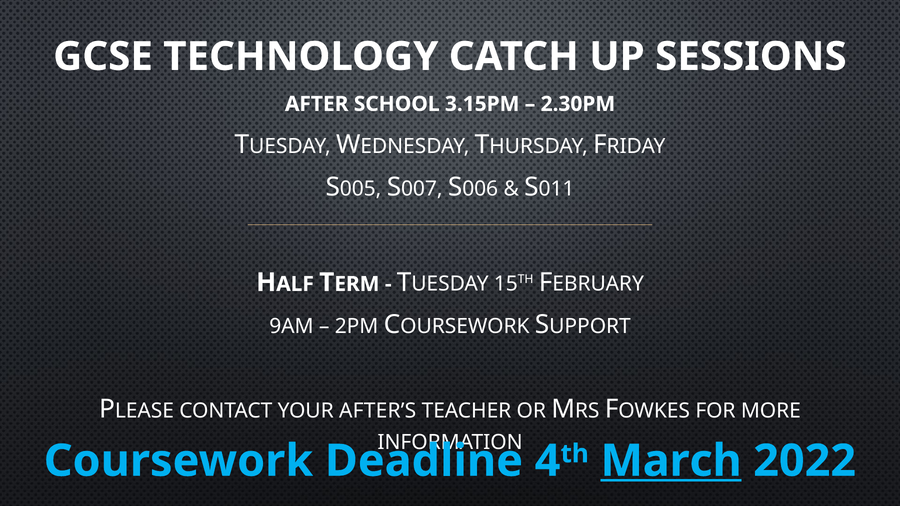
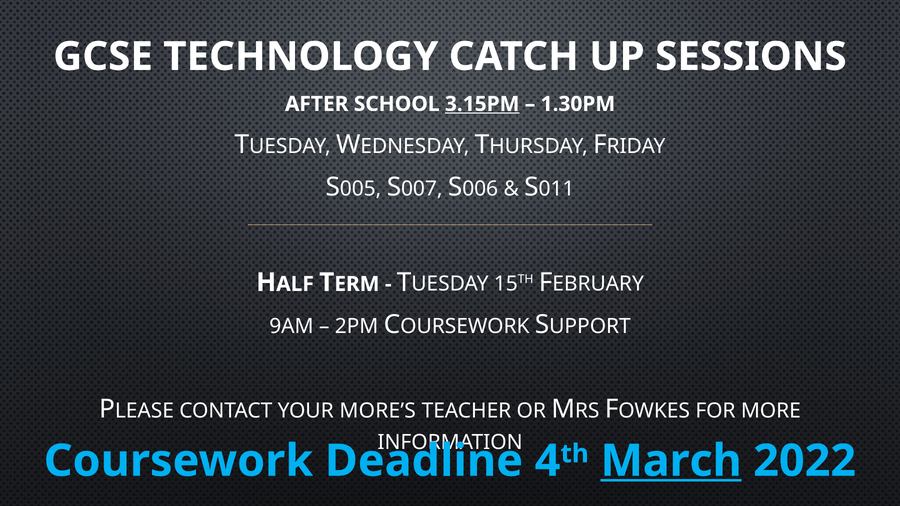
3.15PM underline: none -> present
2.30PM: 2.30PM -> 1.30PM
AFTER’S: AFTER’S -> MORE’S
